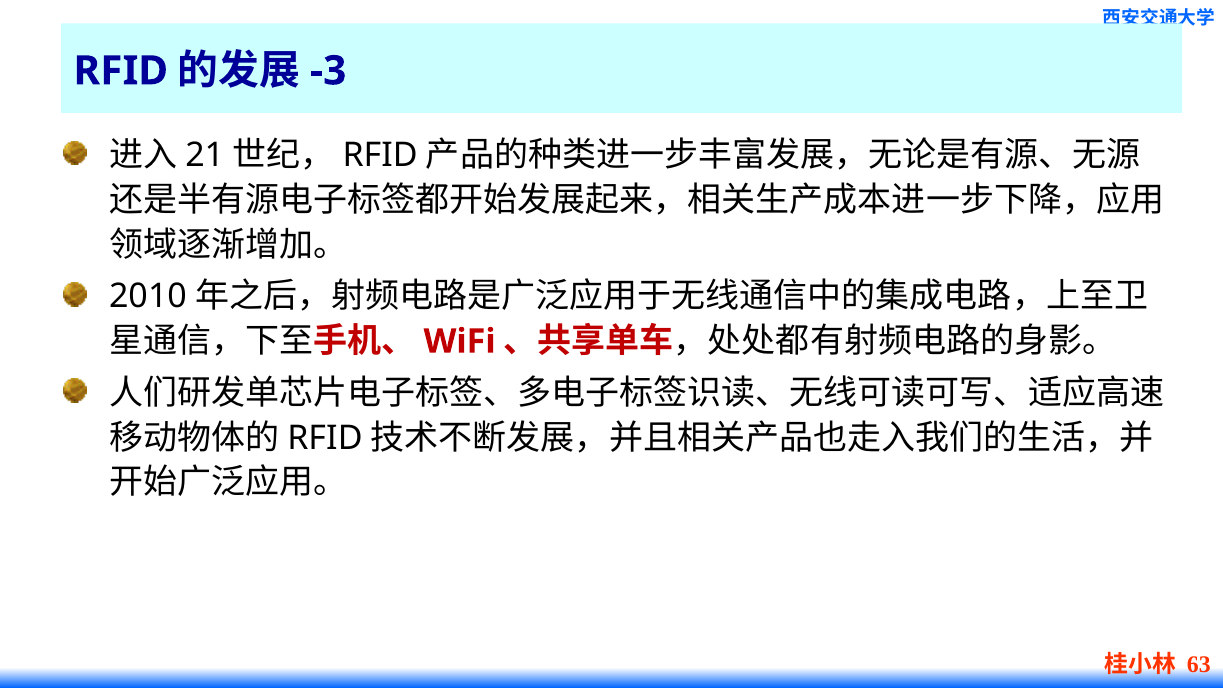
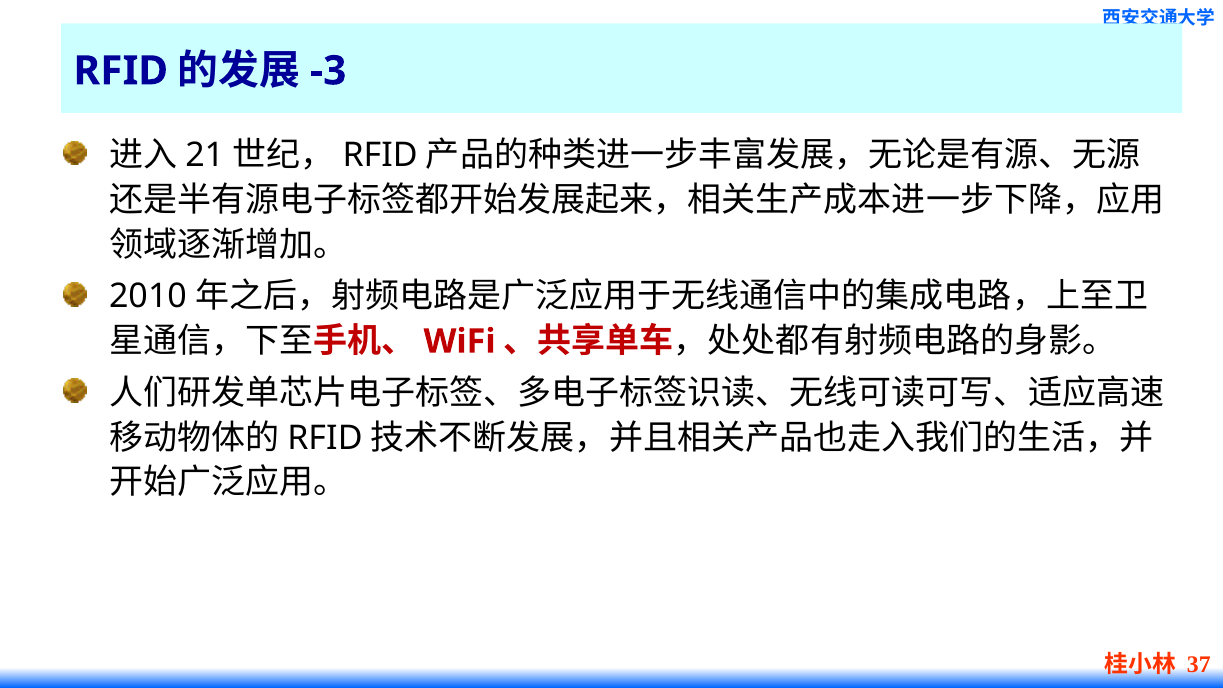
63: 63 -> 37
